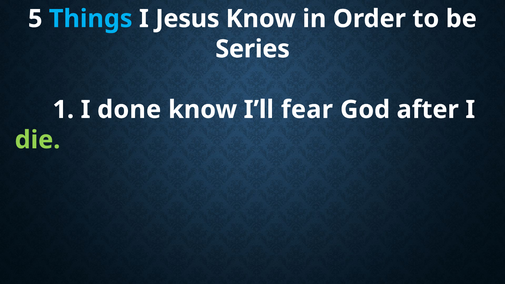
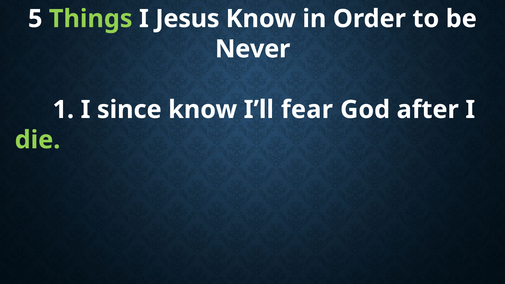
Things colour: light blue -> light green
Series: Series -> Never
done: done -> since
